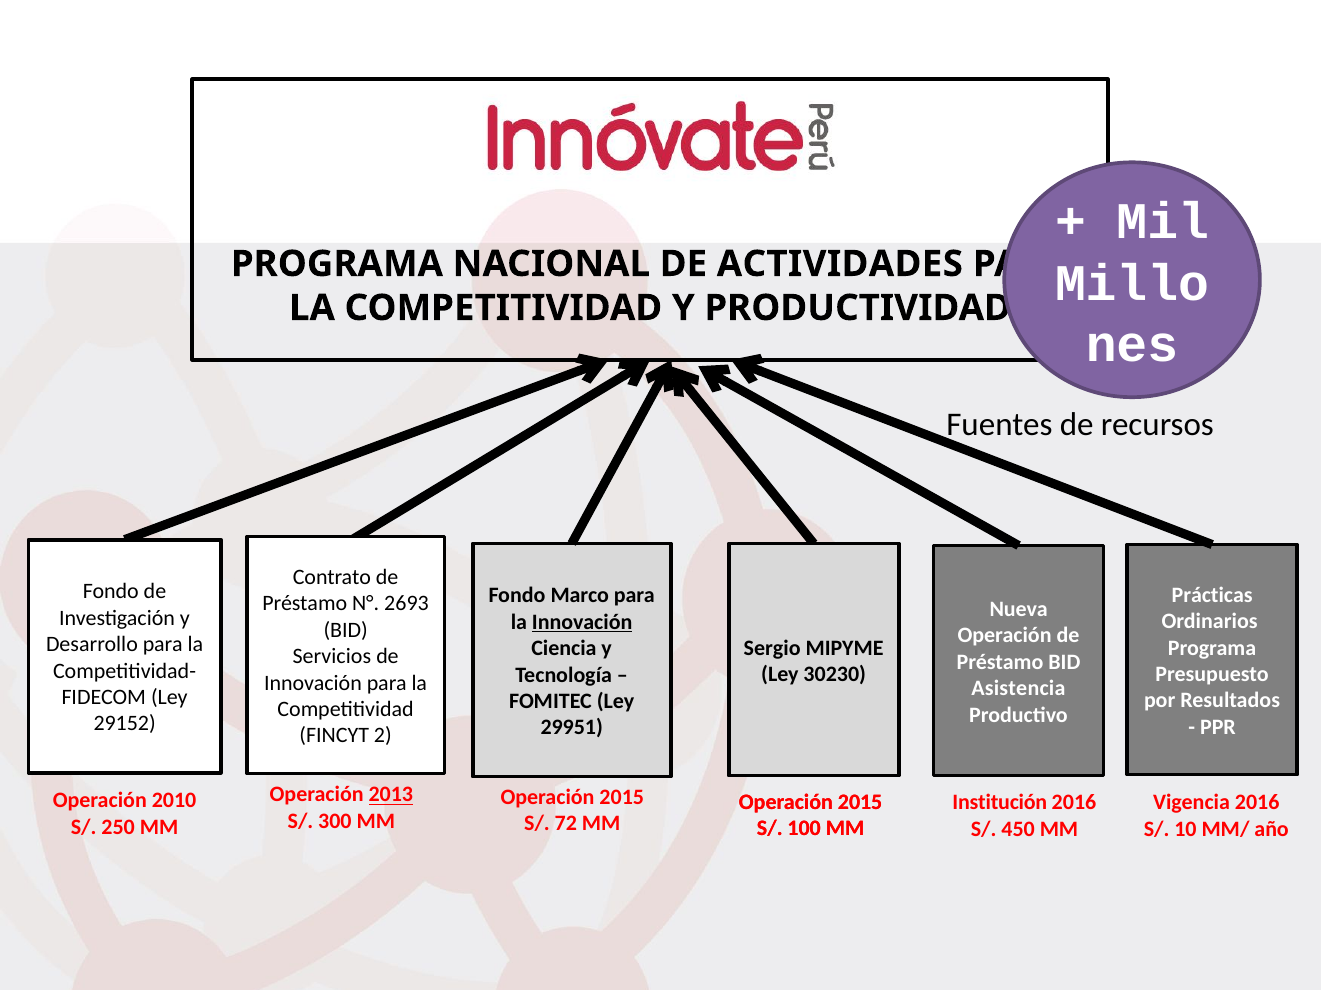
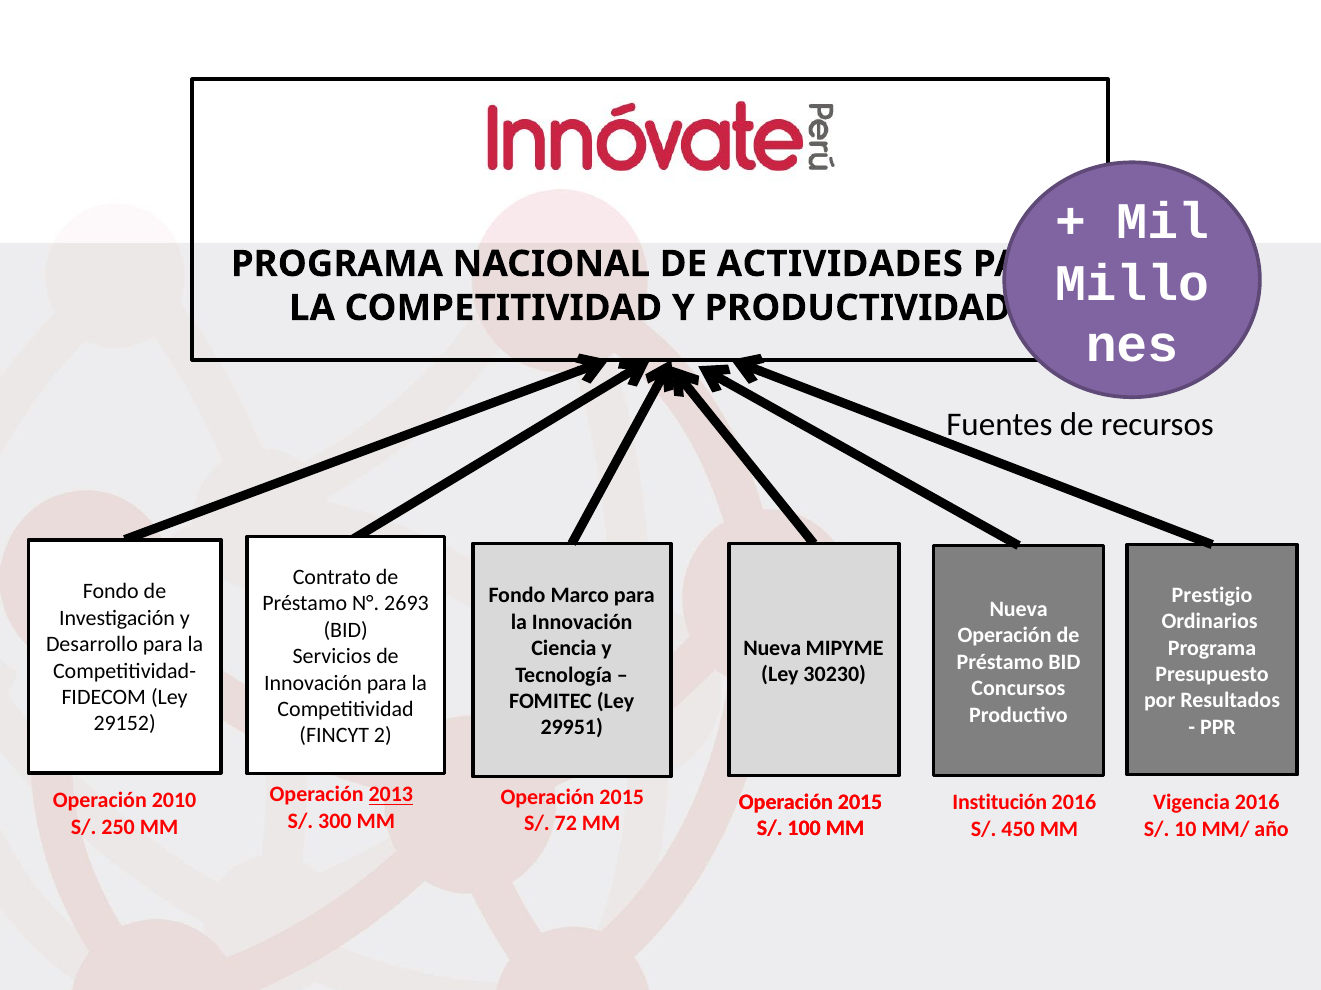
Prácticas: Prácticas -> Prestigio
Innovación at (582, 623) underline: present -> none
Sergio at (772, 648): Sergio -> Nueva
Asistencia: Asistencia -> Concursos
